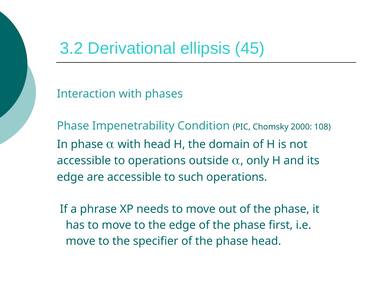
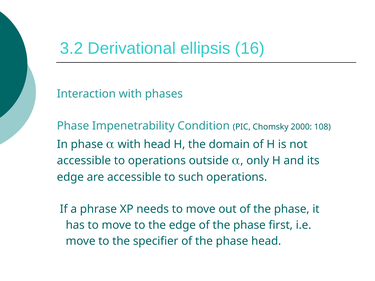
45: 45 -> 16
